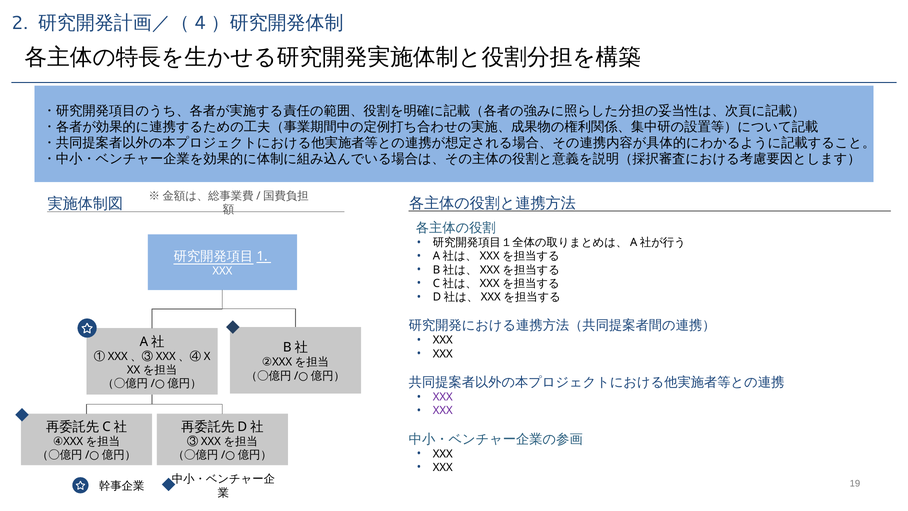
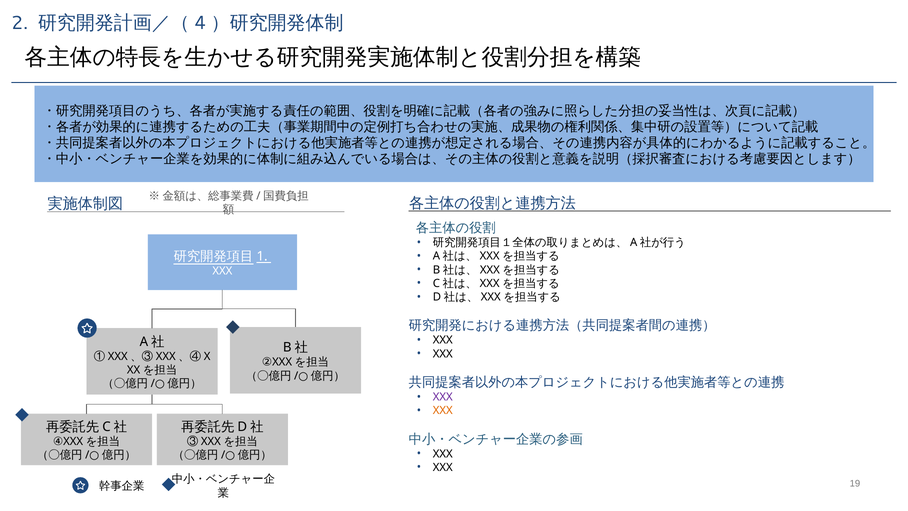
XXX at (443, 410) colour: purple -> orange
